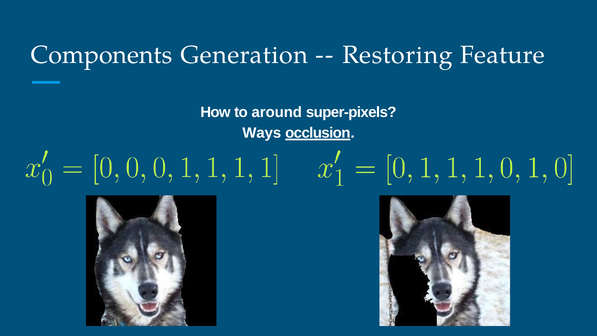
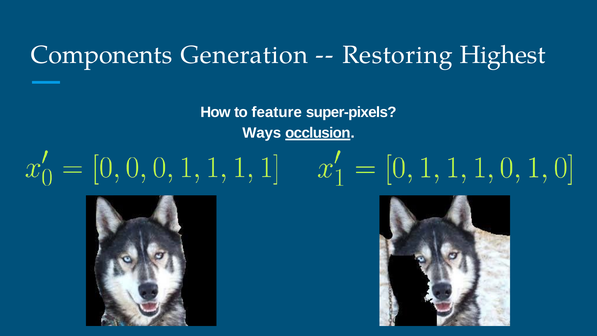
Feature: Feature -> Highest
around: around -> feature
